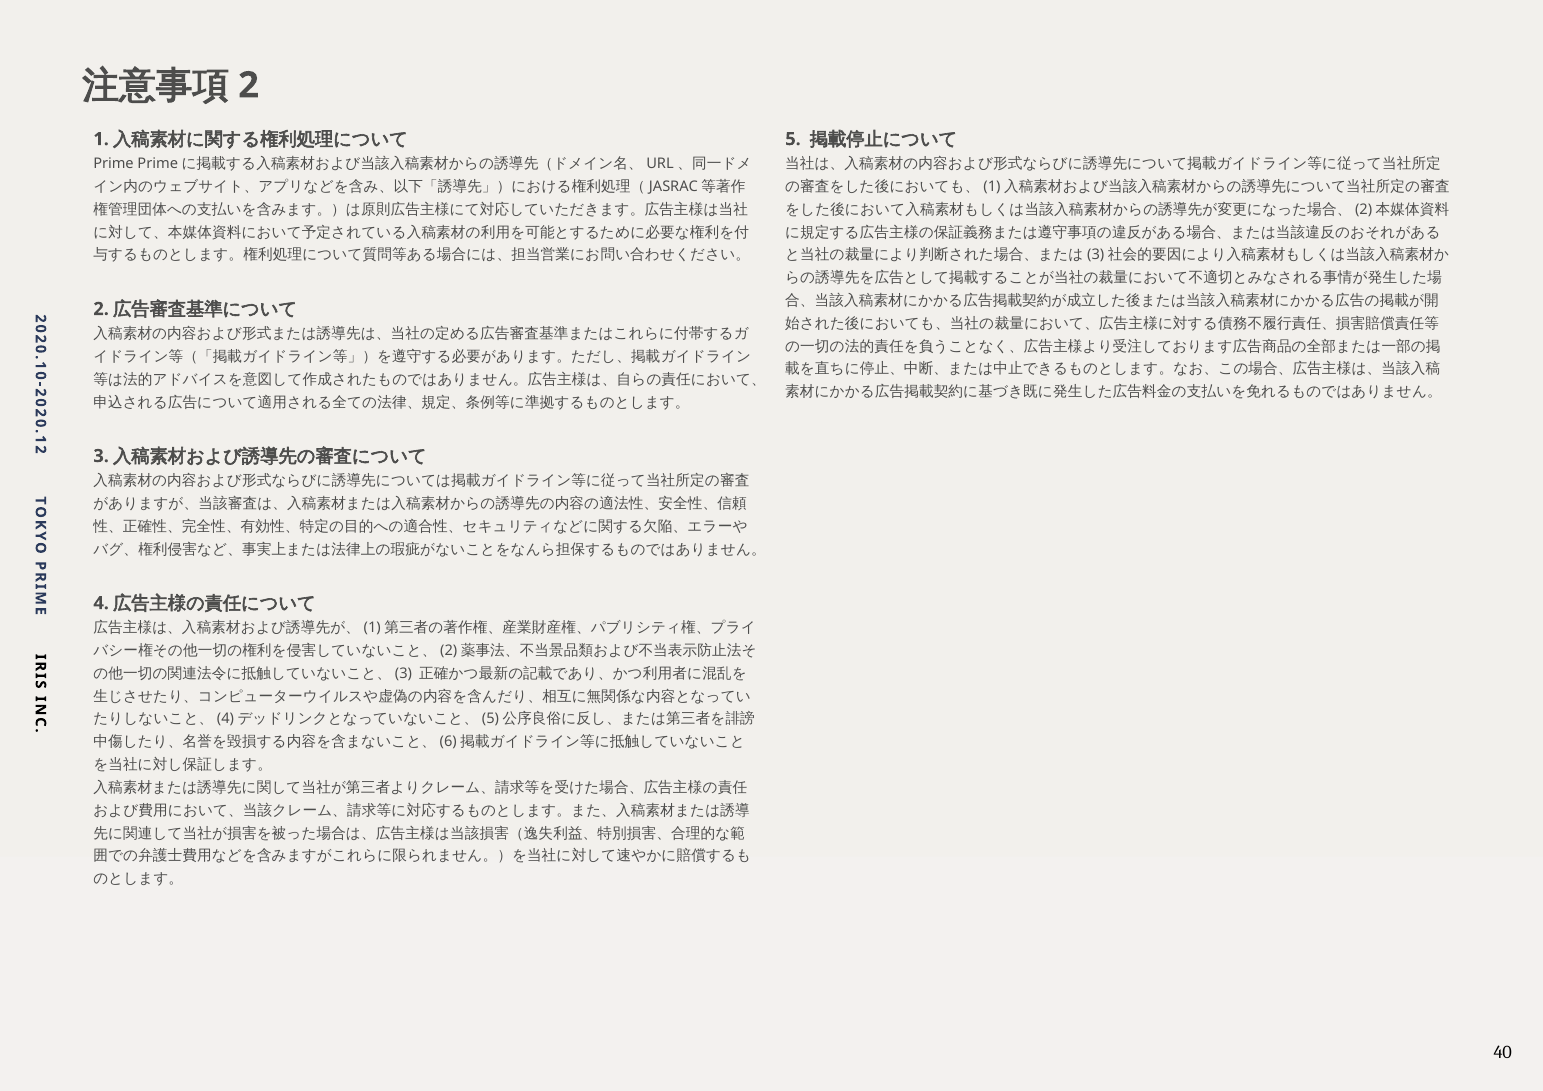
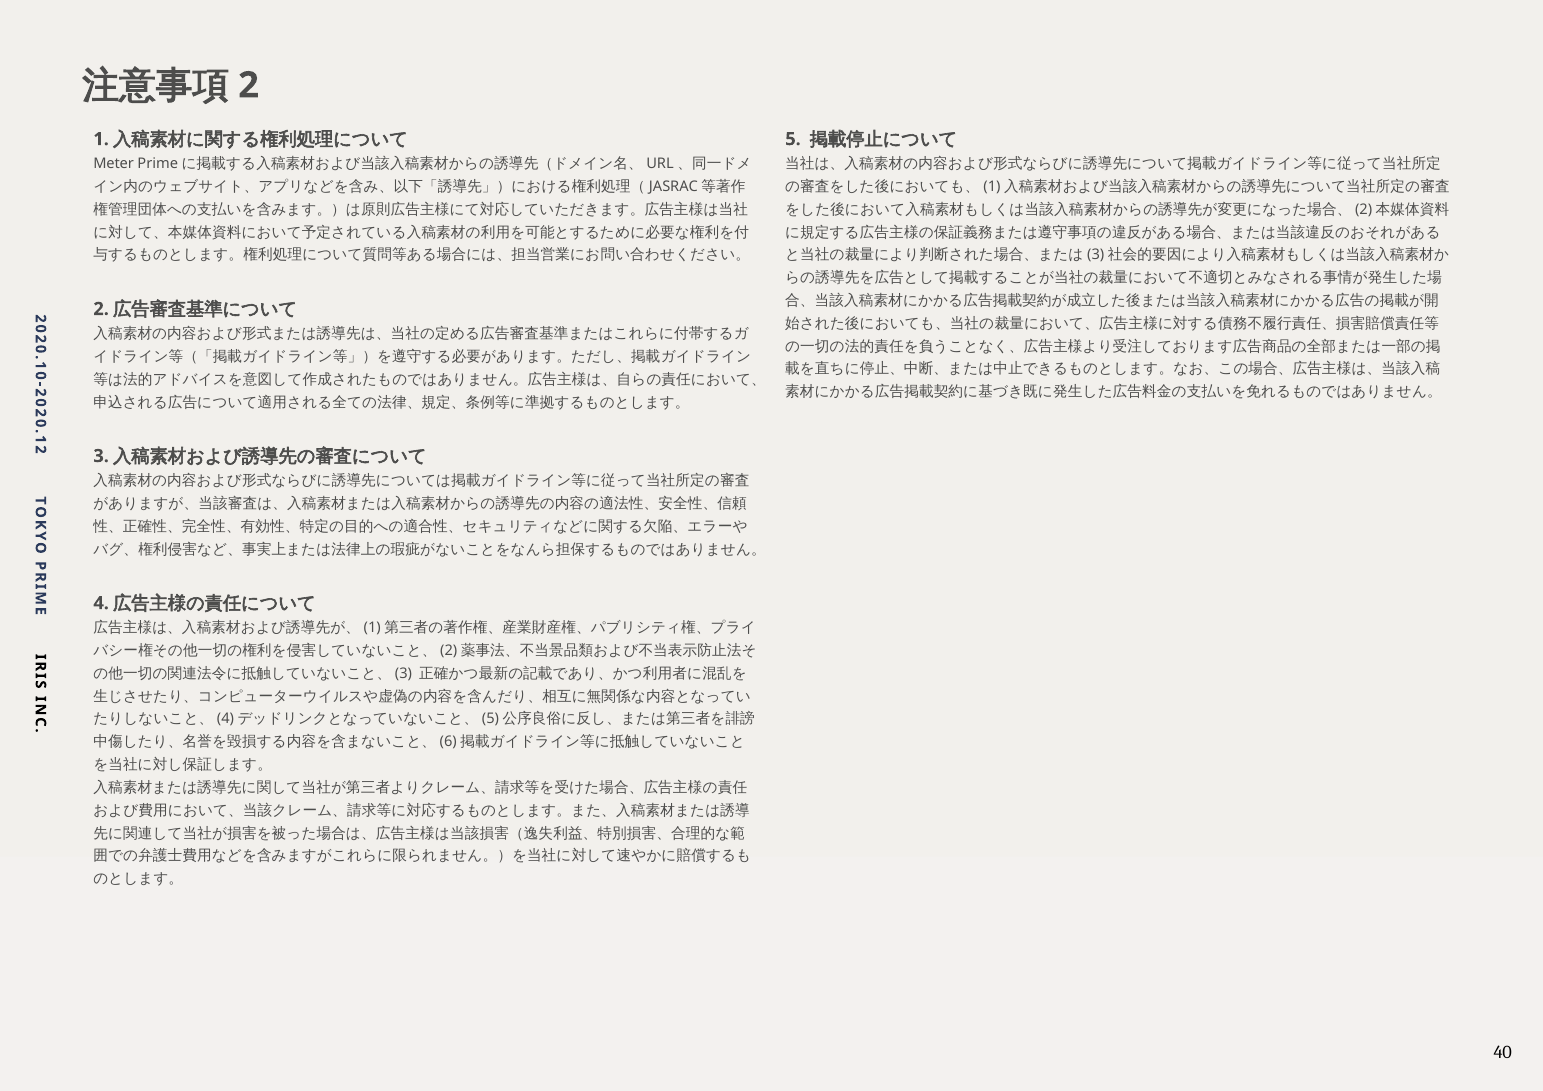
Prime: Prime -> Meter
